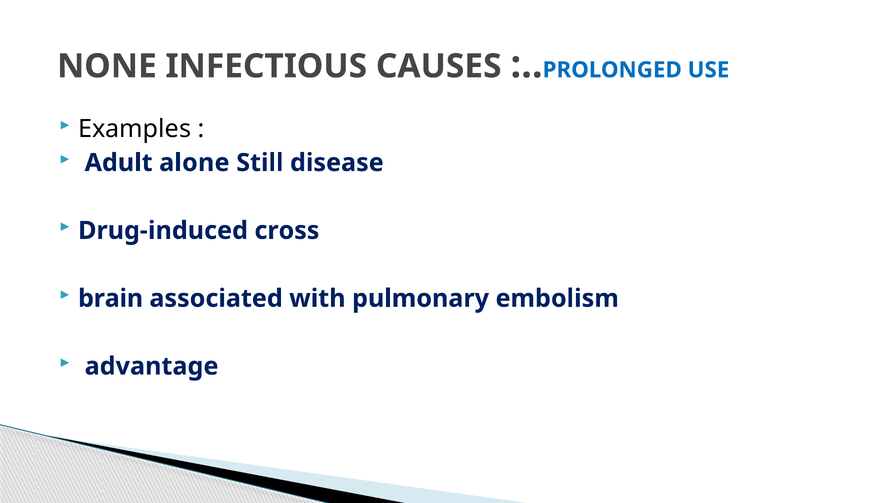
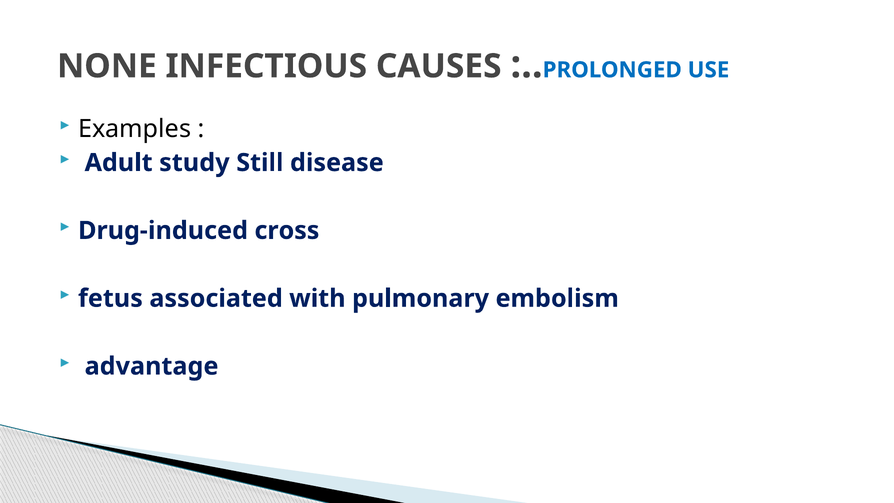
alone: alone -> study
brain: brain -> fetus
